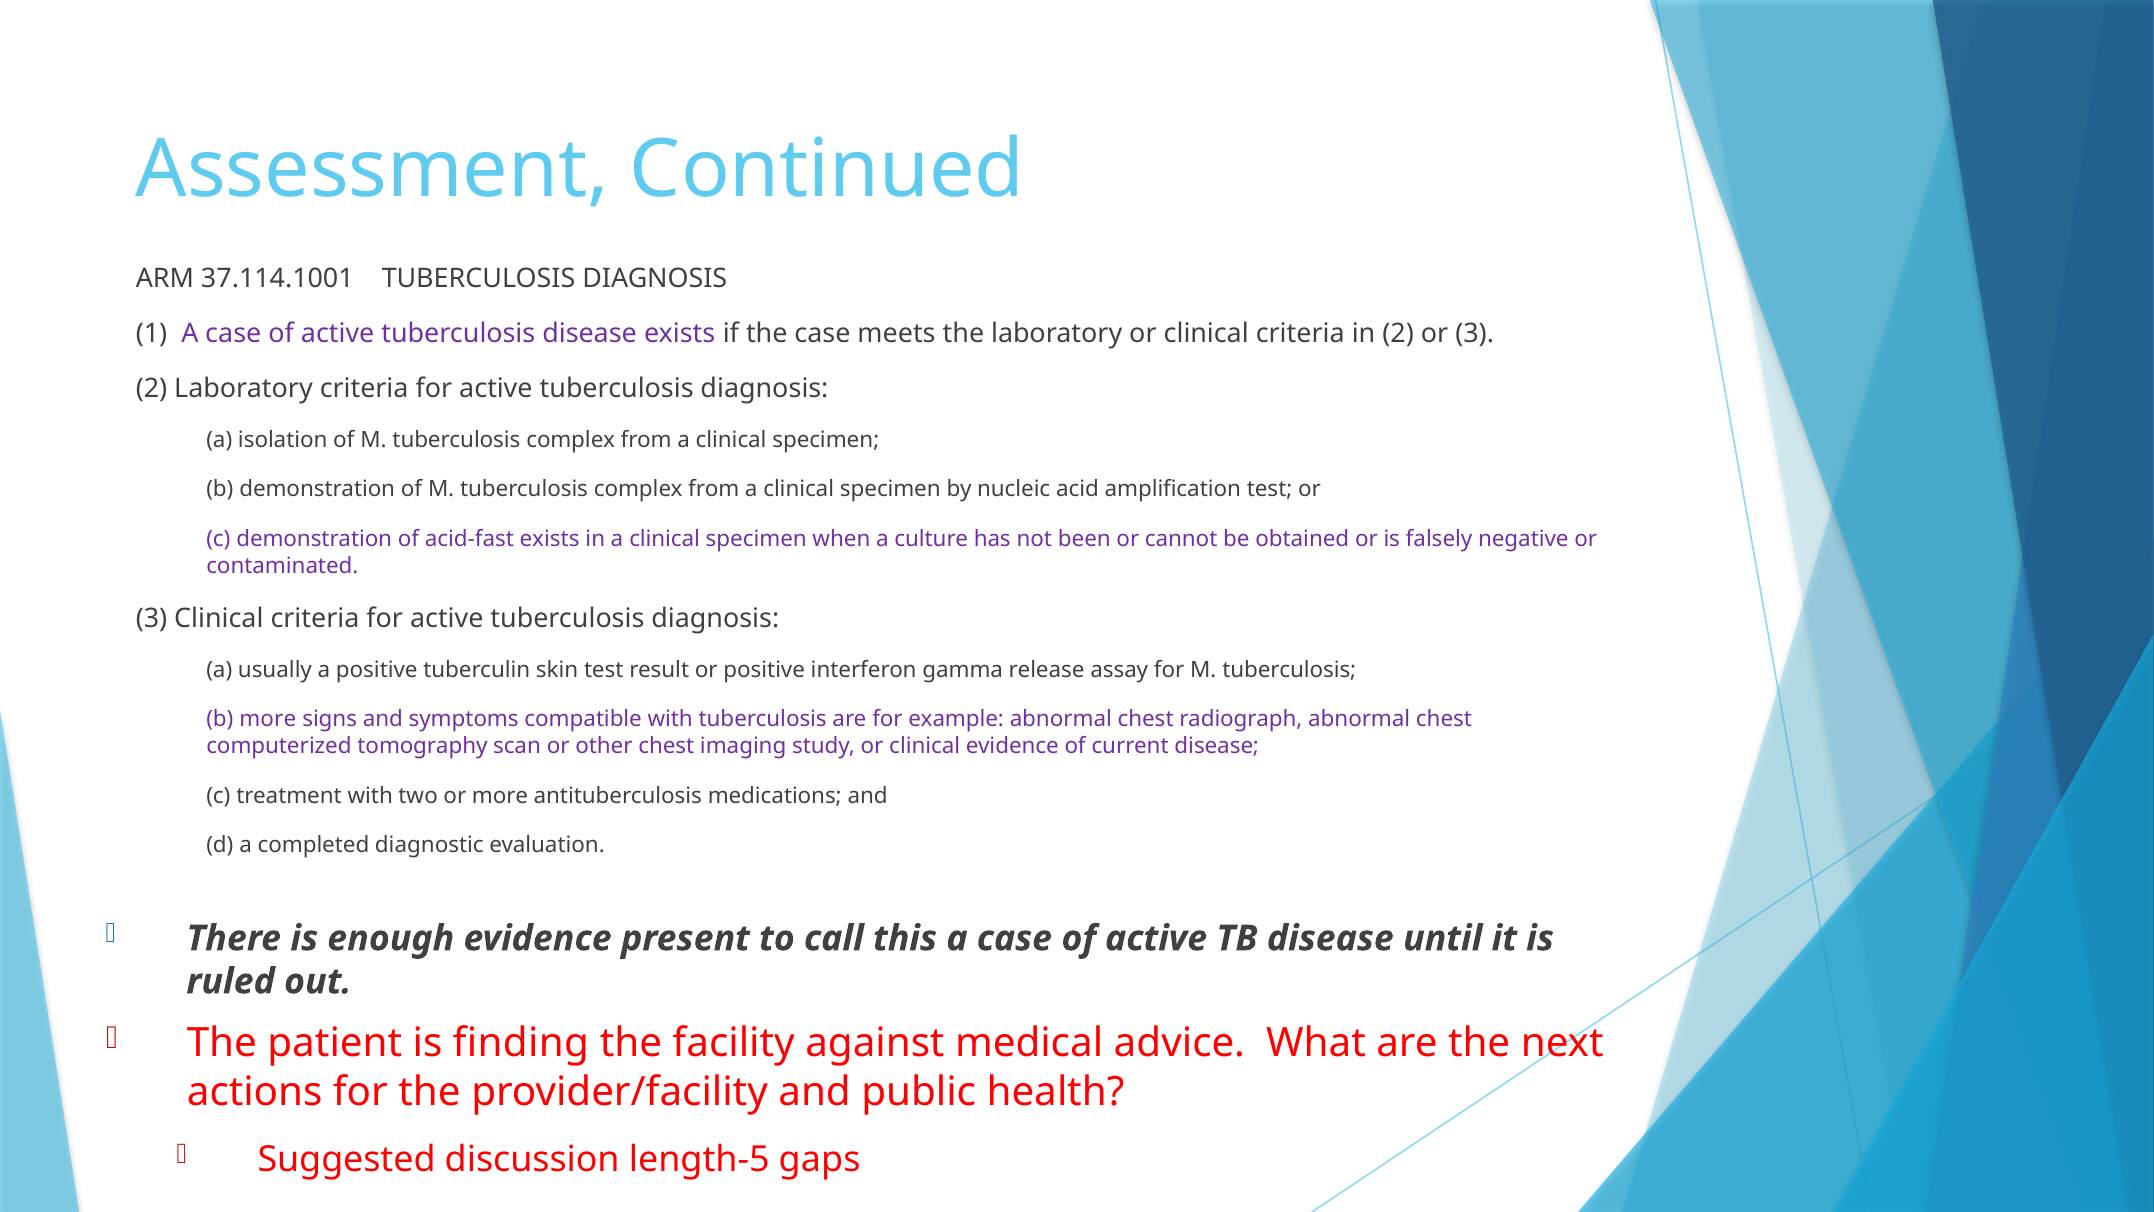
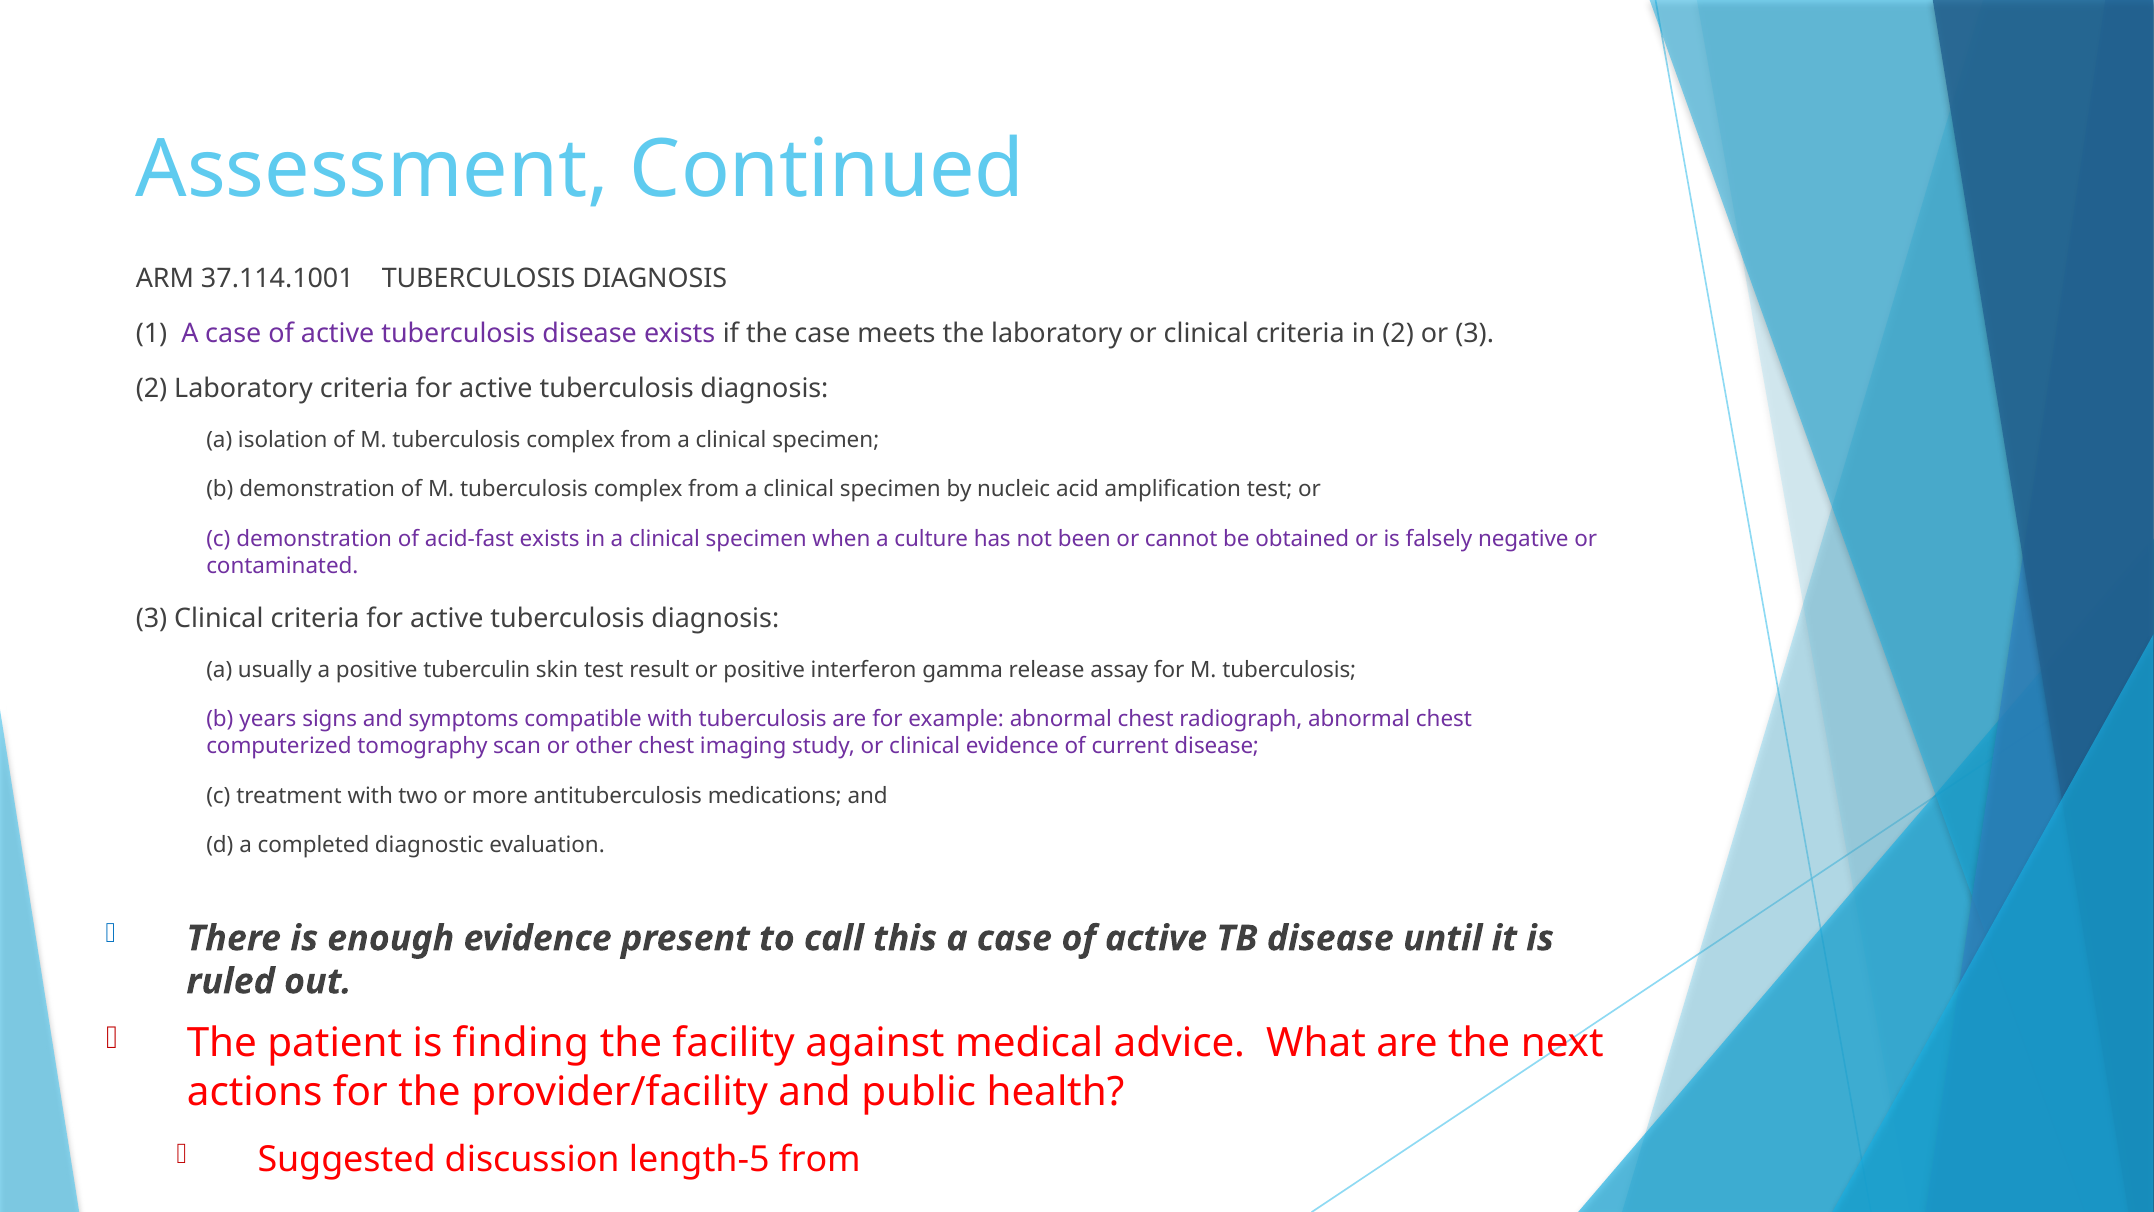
b more: more -> years
length-5 gaps: gaps -> from
